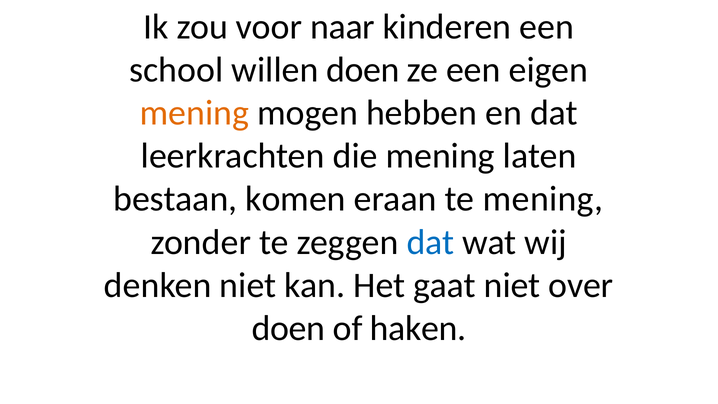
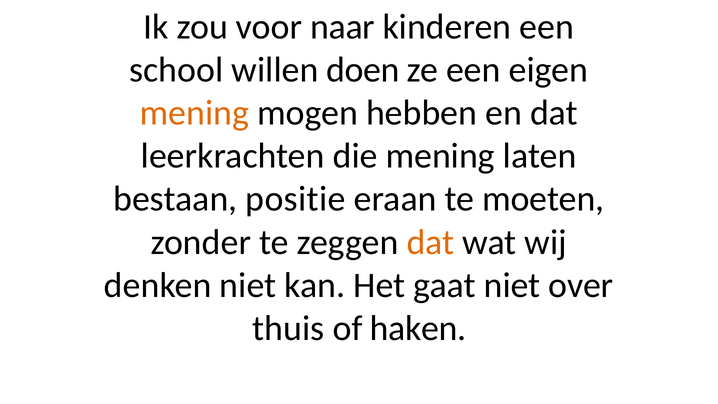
komen: komen -> positie
te mening: mening -> moeten
dat at (430, 242) colour: blue -> orange
doen at (289, 328): doen -> thuis
